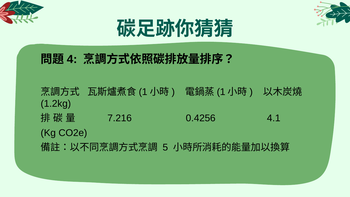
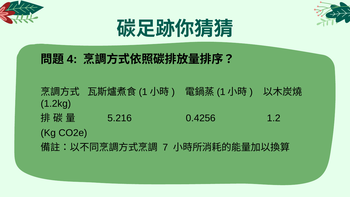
7.216: 7.216 -> 5.216
4.1: 4.1 -> 1.2
5: 5 -> 7
